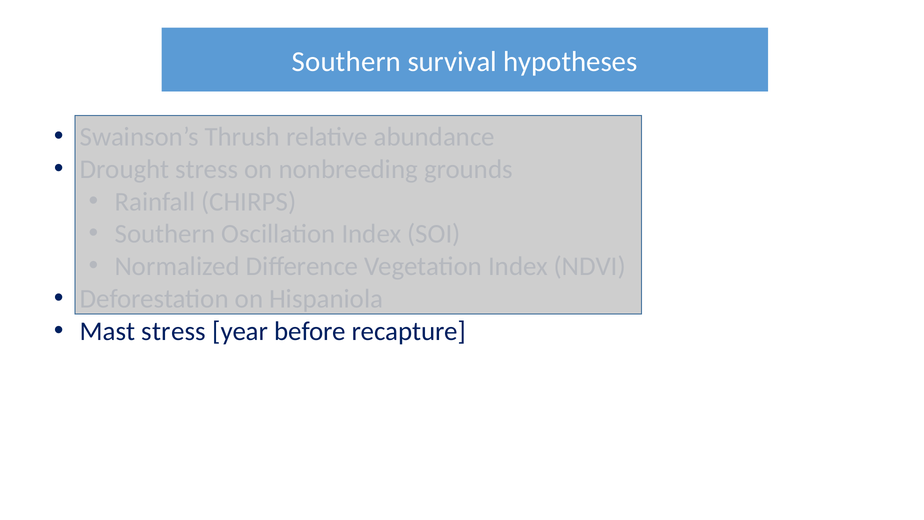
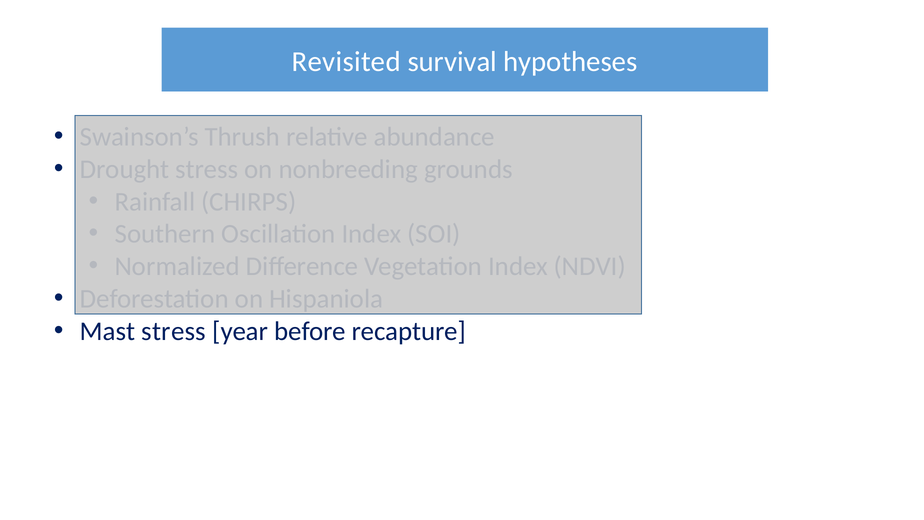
Southern at (346, 62): Southern -> Revisited
